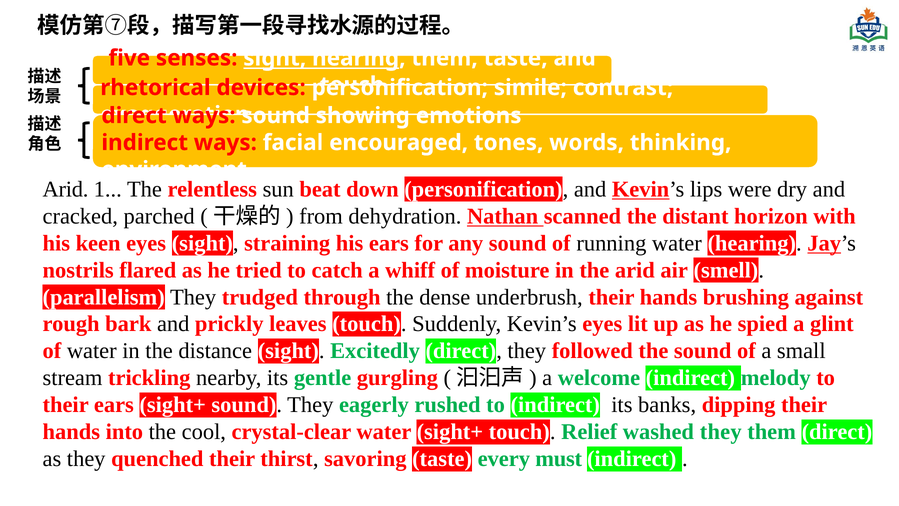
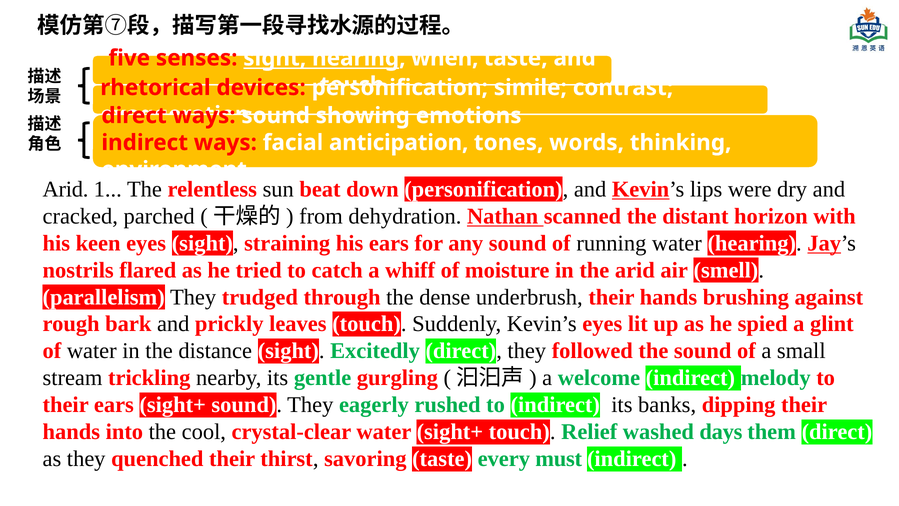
hearing them: them -> when
encouraged: encouraged -> anticipation
washed they: they -> days
